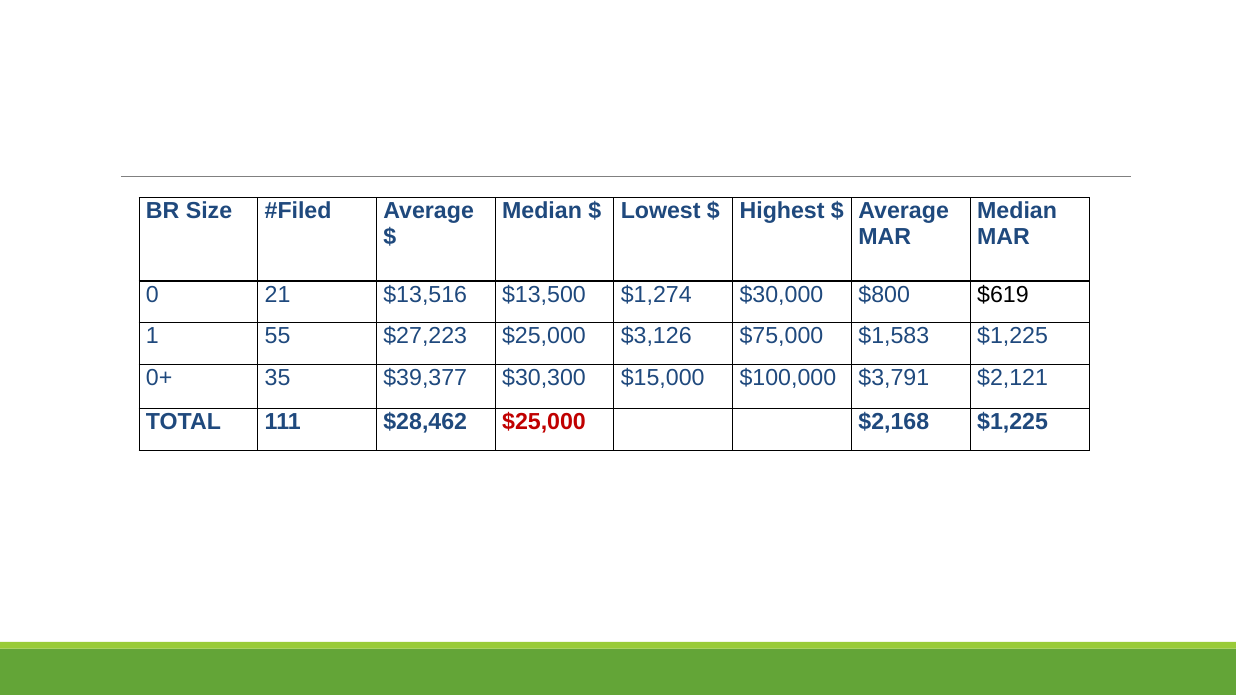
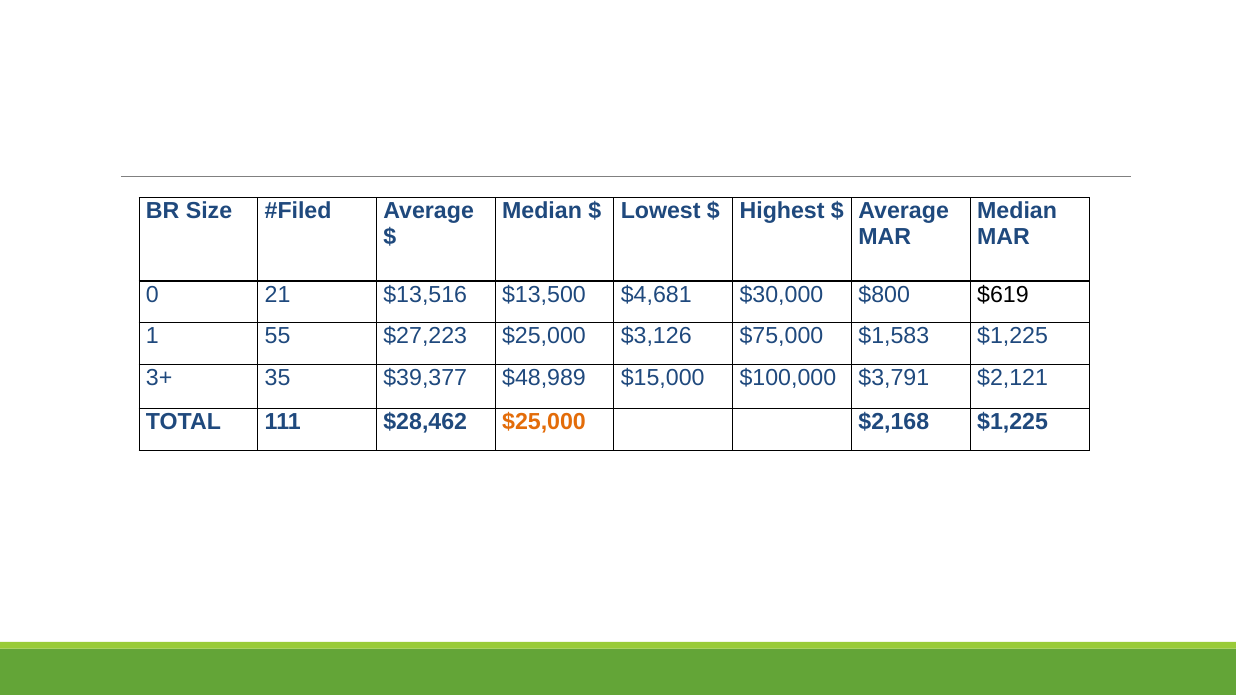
$1,274: $1,274 -> $4,681
0+: 0+ -> 3+
$30,300: $30,300 -> $48,989
$25,000 at (544, 422) colour: red -> orange
